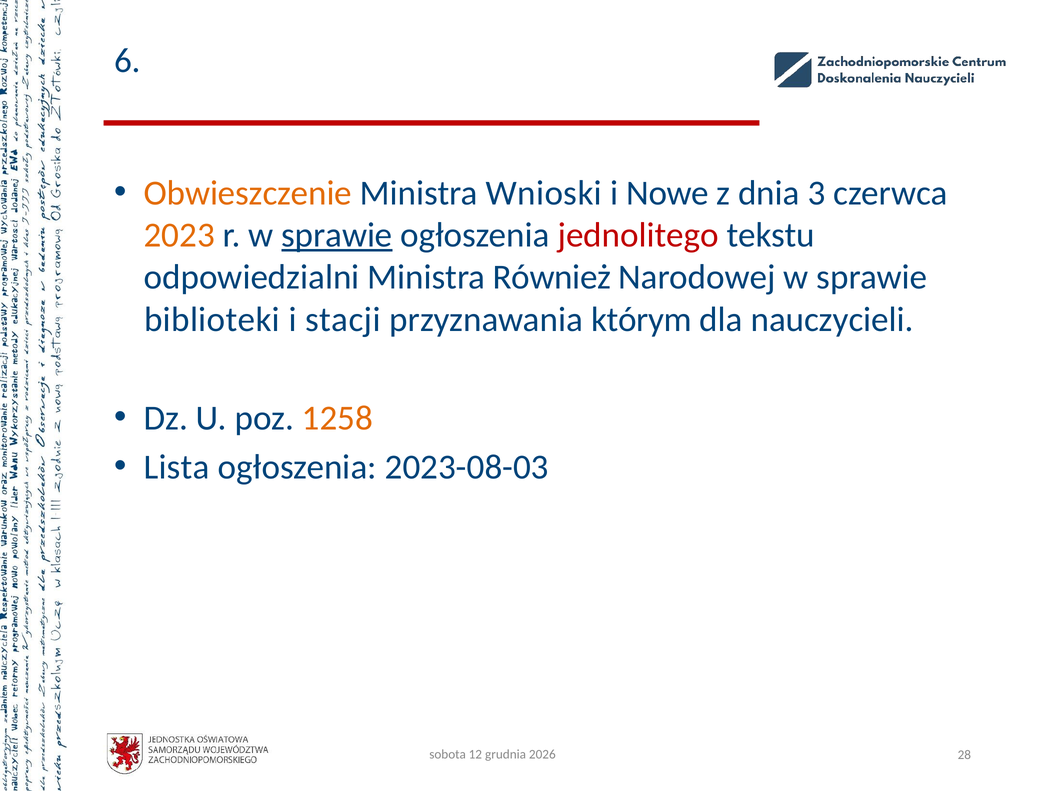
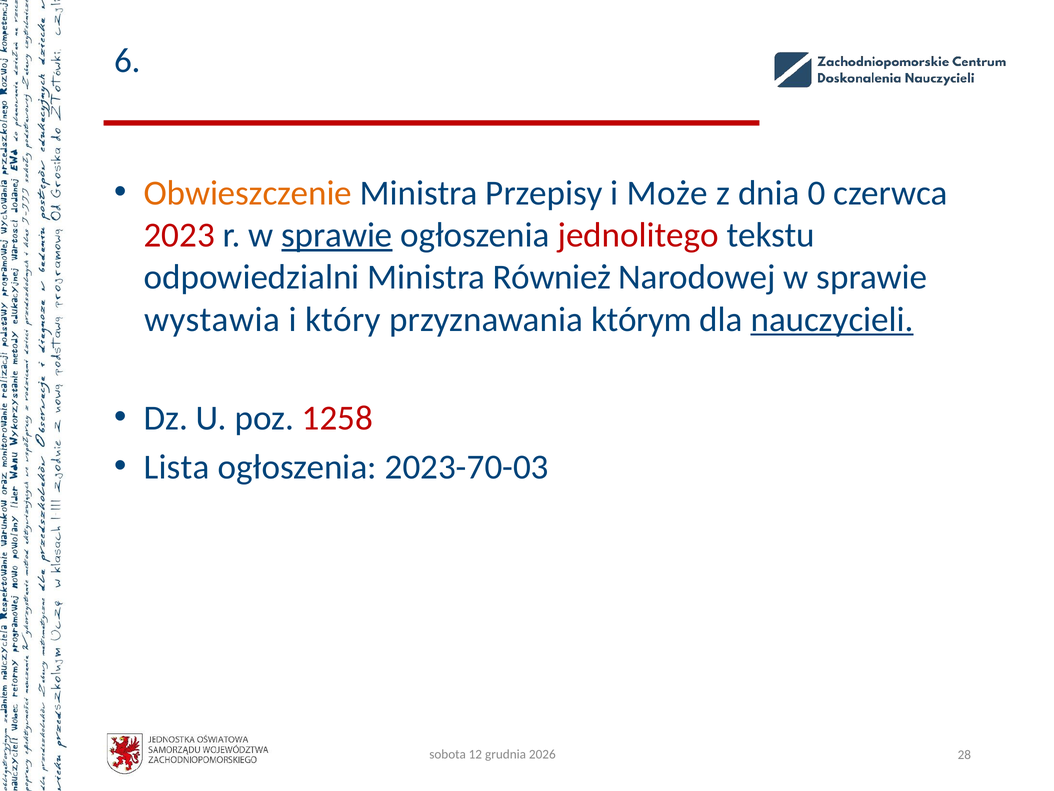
Wnioski: Wnioski -> Przepisy
Nowe: Nowe -> Może
3: 3 -> 0
2023 colour: orange -> red
biblioteki: biblioteki -> wystawia
stacji: stacji -> który
nauczycieli underline: none -> present
1258 colour: orange -> red
2023-08-03: 2023-08-03 -> 2023-70-03
